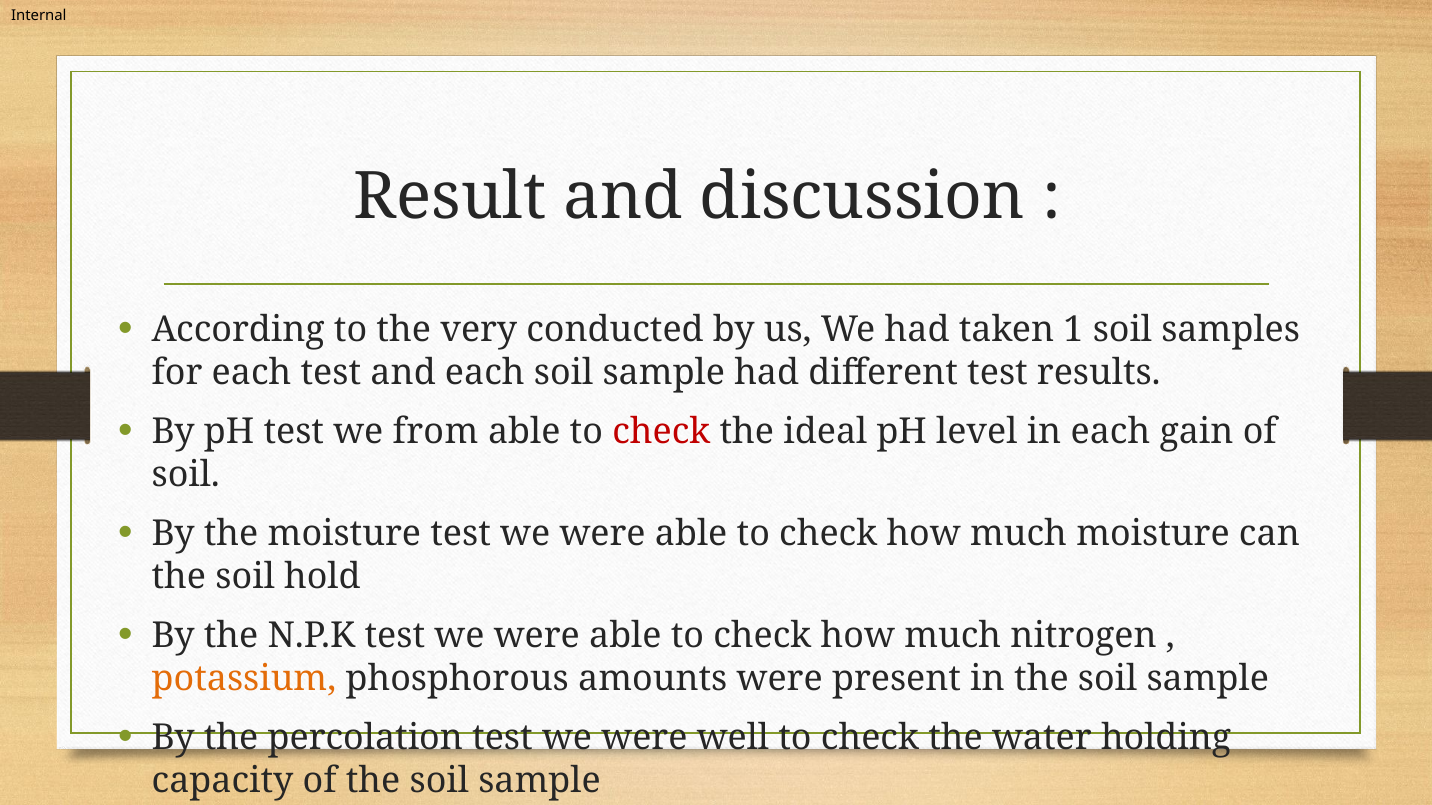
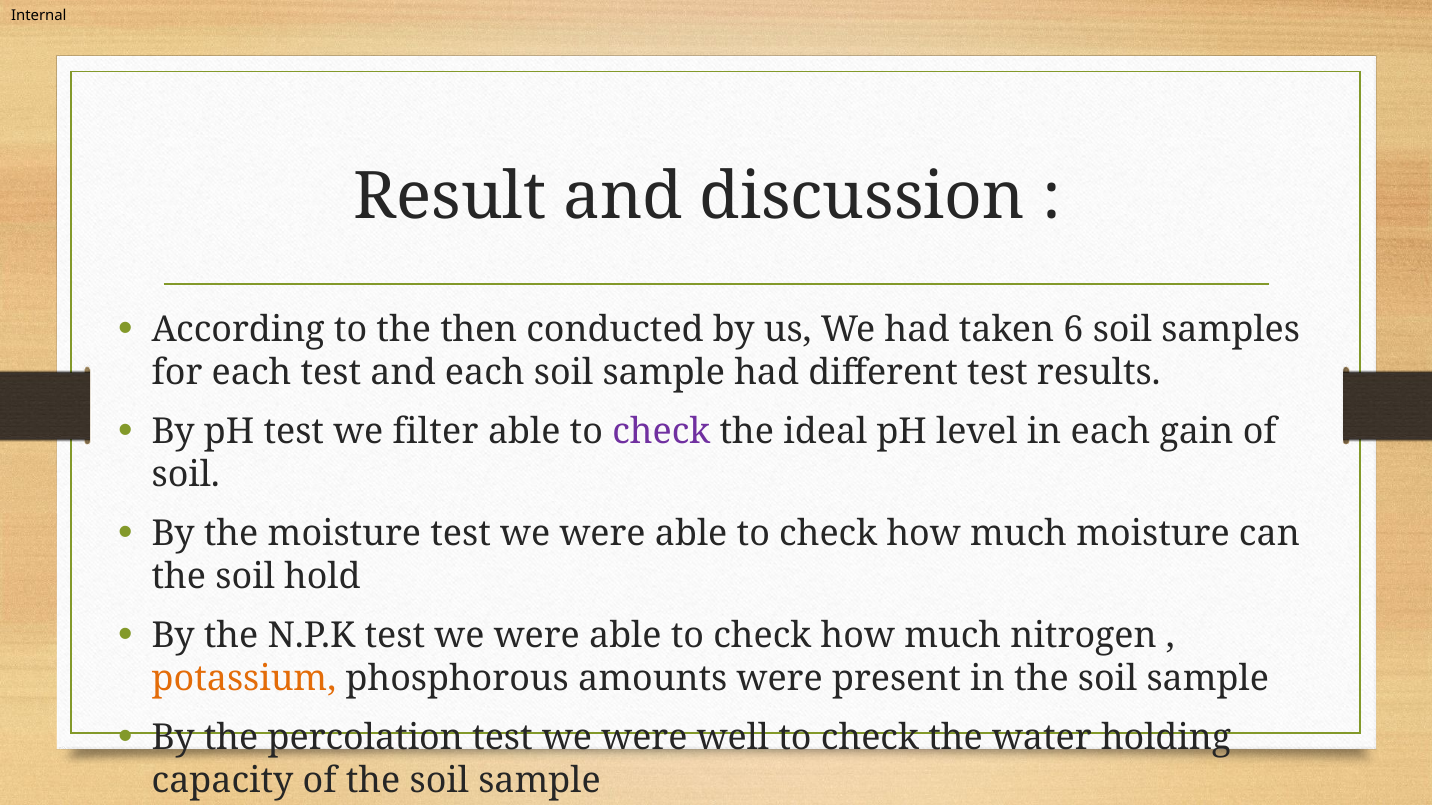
very: very -> then
1: 1 -> 6
from: from -> filter
check at (661, 432) colour: red -> purple
